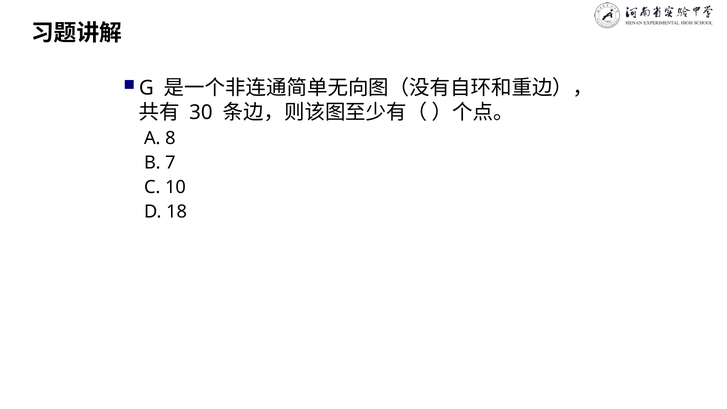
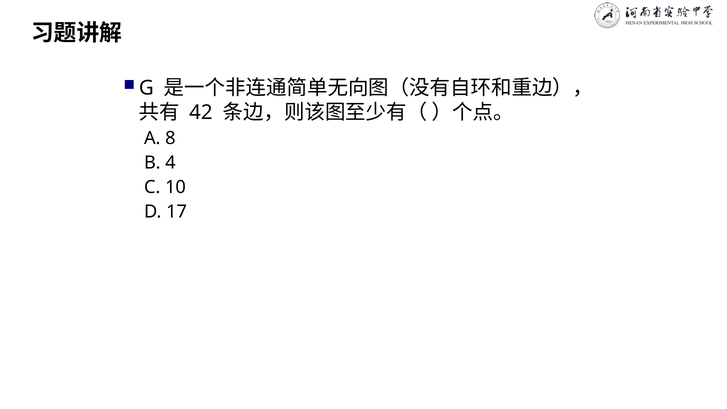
30: 30 -> 42
7: 7 -> 4
18: 18 -> 17
